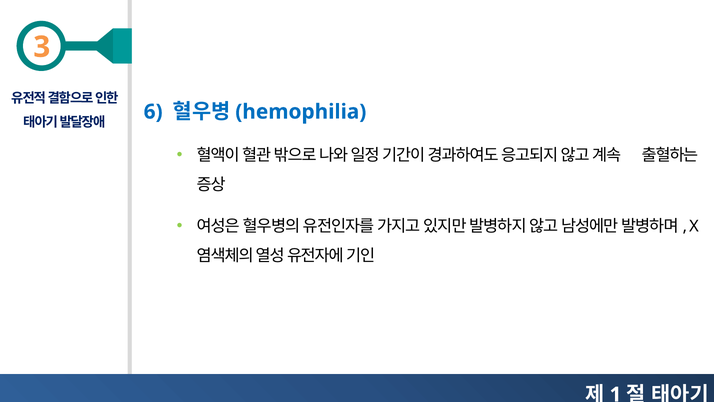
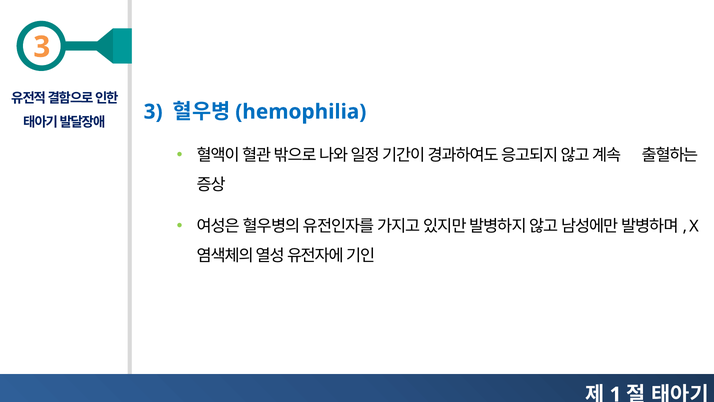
6 at (153, 112): 6 -> 3
